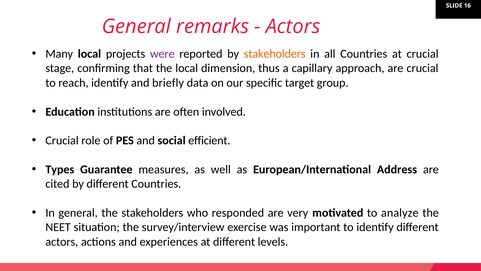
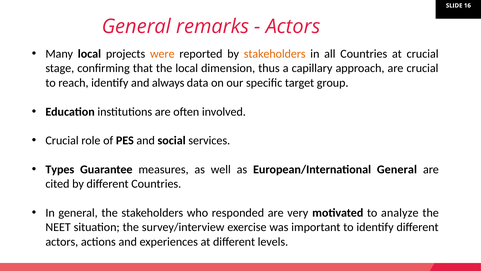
were colour: purple -> orange
briefly: briefly -> always
efficient: efficient -> services
European/International Address: Address -> General
